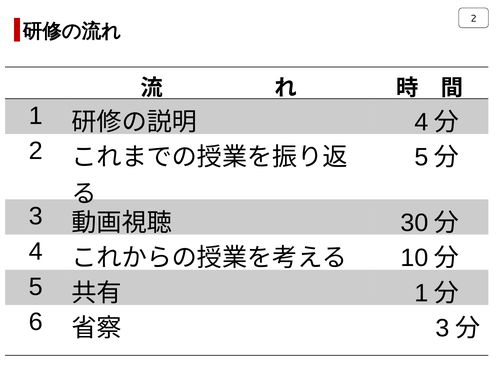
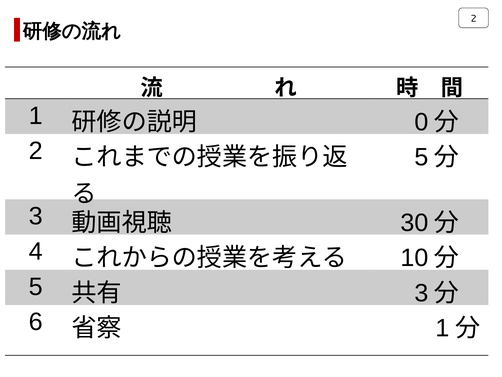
4 at (421, 122): 4 -> 0
1 at (421, 293): 1 -> 3
3 at (443, 328): 3 -> 1
